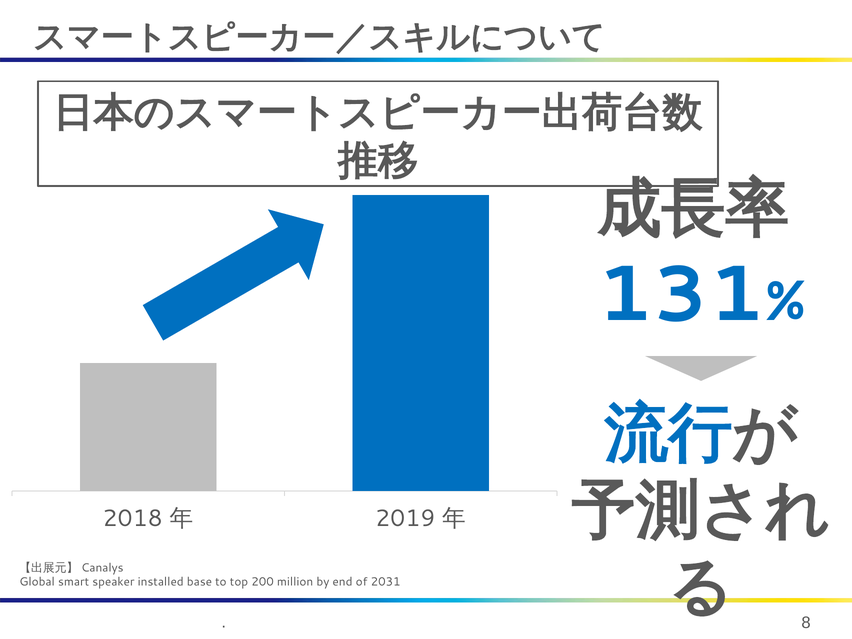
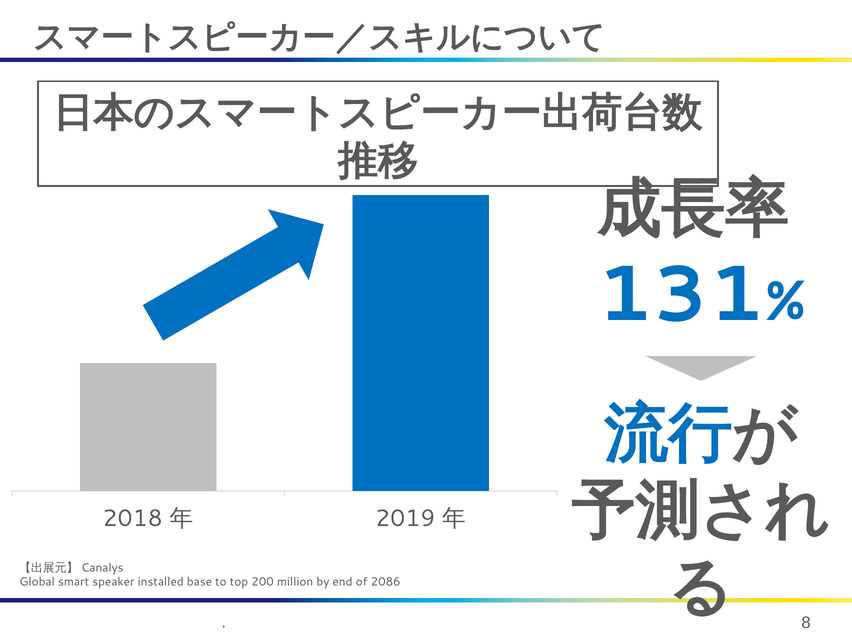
2031: 2031 -> 2086
